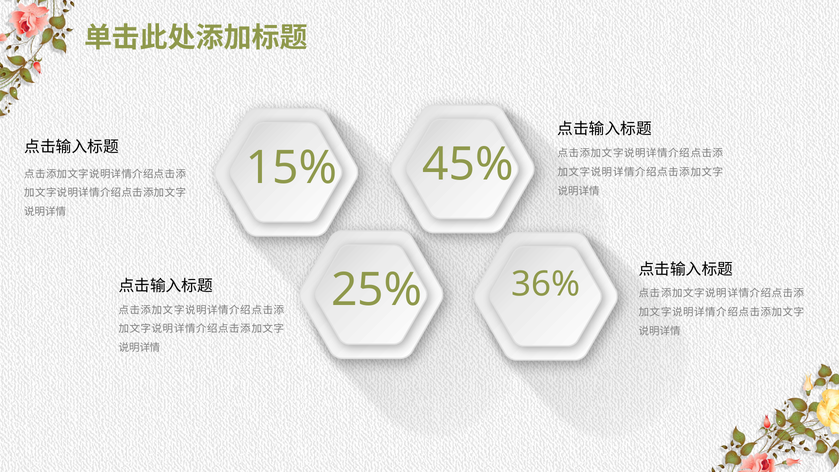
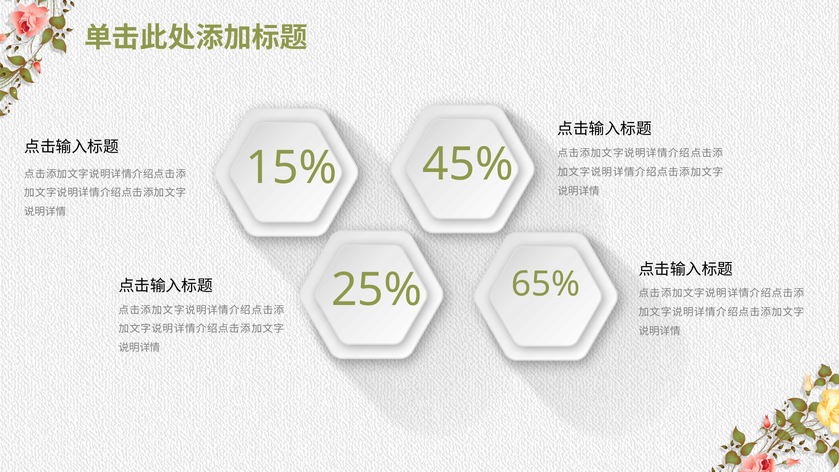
36%: 36% -> 65%
